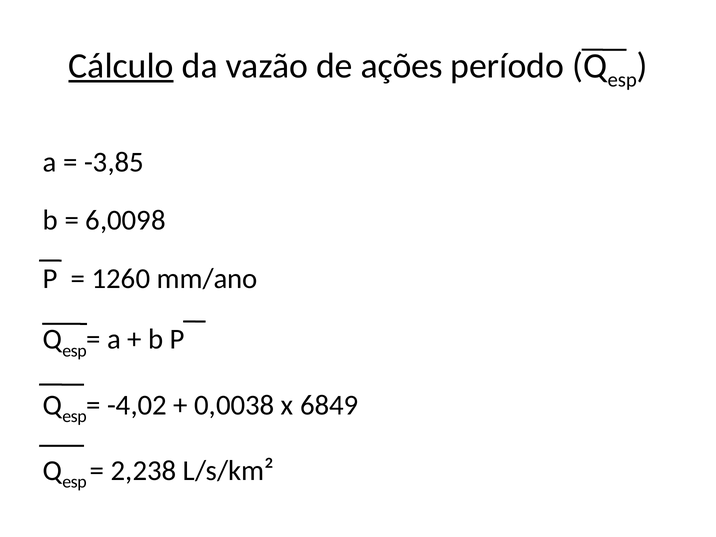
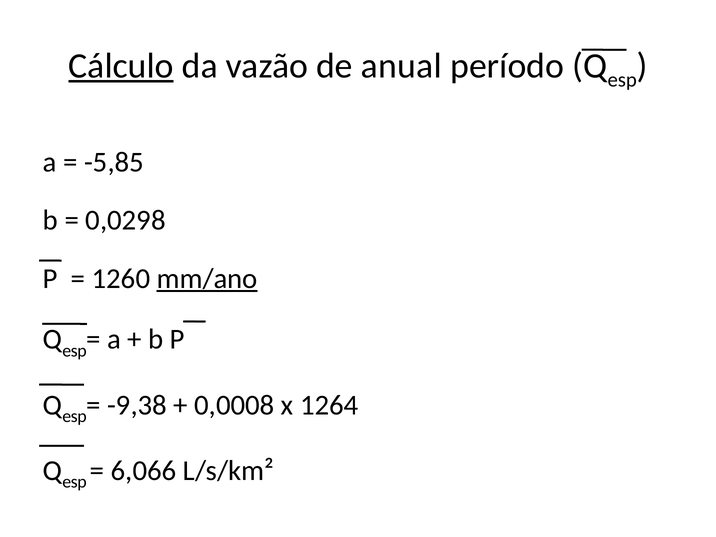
ações: ações -> anual
-3,85: -3,85 -> -5,85
6,0098: 6,0098 -> 0,0298
mm/ano underline: none -> present
-4,02: -4,02 -> -9,38
0,0038: 0,0038 -> 0,0008
6849: 6849 -> 1264
2,238: 2,238 -> 6,066
